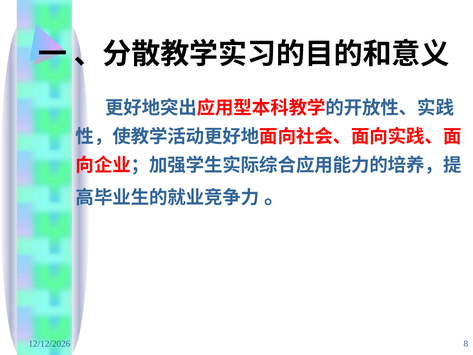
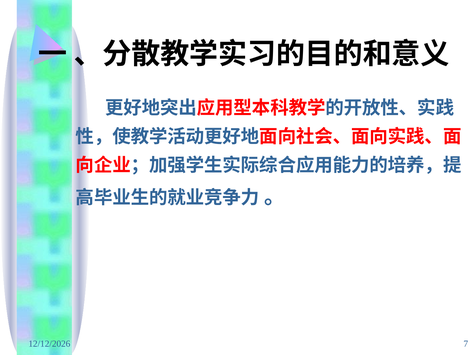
8: 8 -> 7
